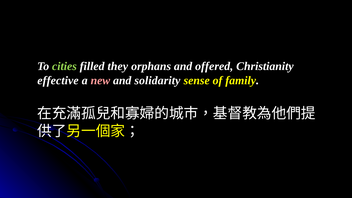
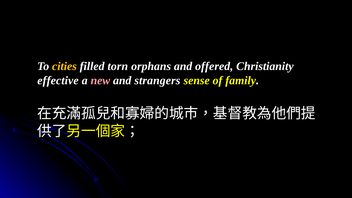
cities colour: light green -> yellow
they: they -> torn
solidarity: solidarity -> strangers
